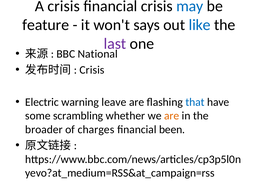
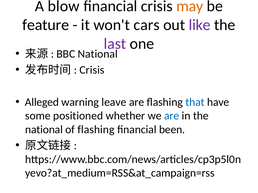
A crisis: crisis -> blow
may colour: blue -> orange
says: says -> cars
like colour: blue -> purple
Electric: Electric -> Alleged
scrambling: scrambling -> positioned
are at (172, 116) colour: orange -> blue
broader at (44, 130): broader -> national
of charges: charges -> flashing
